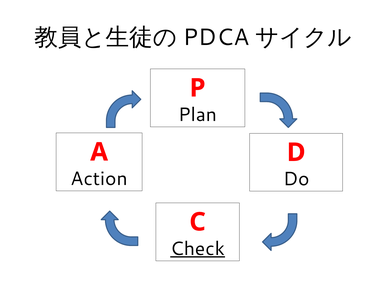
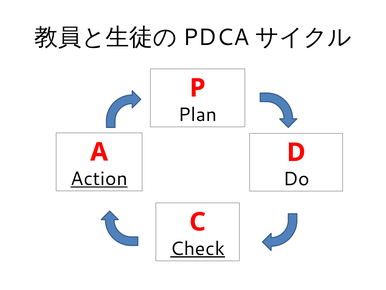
Action underline: none -> present
